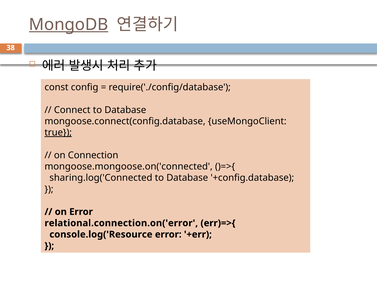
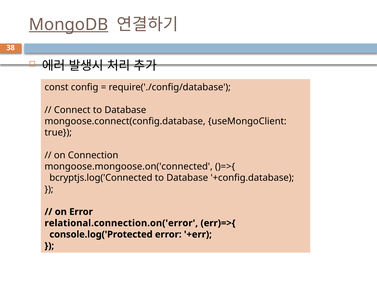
true underline: present -> none
sharing.log('Connected: sharing.log('Connected -> bcryptjs.log('Connected
console.log('Resource: console.log('Resource -> console.log('Protected
